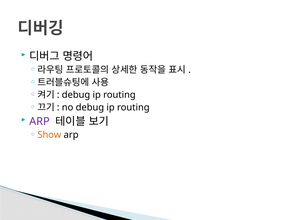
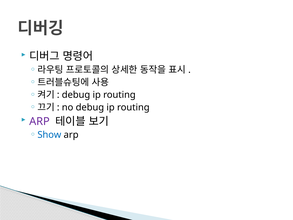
Show colour: orange -> blue
